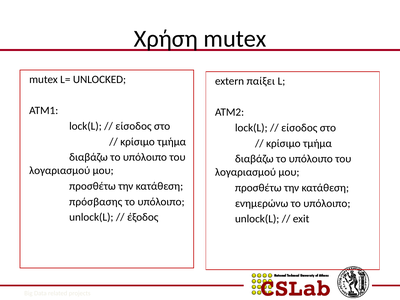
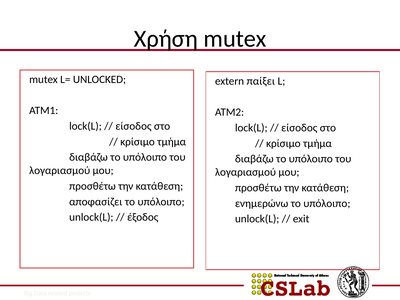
πρόσβασης: πρόσβασης -> αποφασίζει
